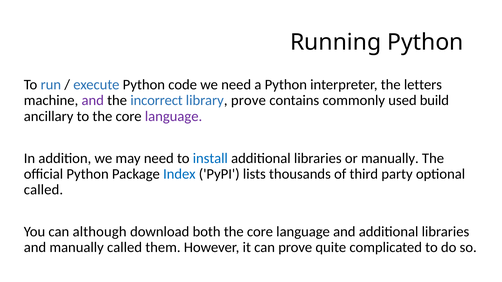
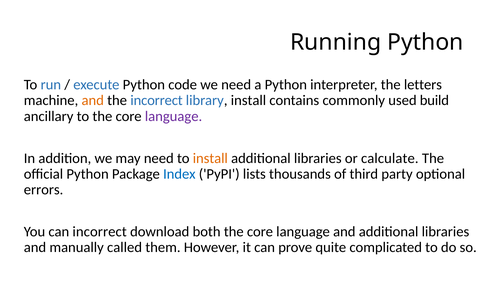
and at (93, 101) colour: purple -> orange
library prove: prove -> install
install at (210, 158) colour: blue -> orange
or manually: manually -> calculate
called at (43, 190): called -> errors
can although: although -> incorrect
